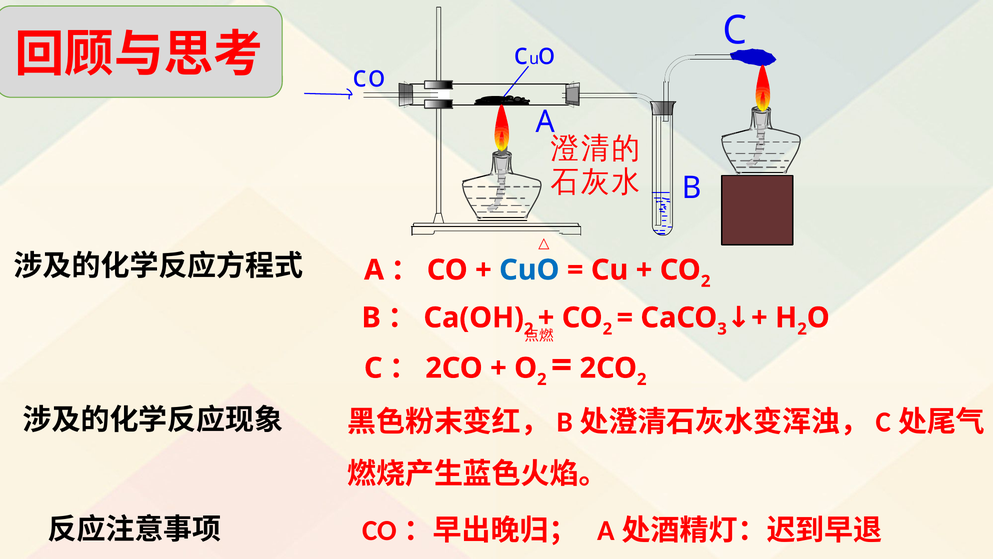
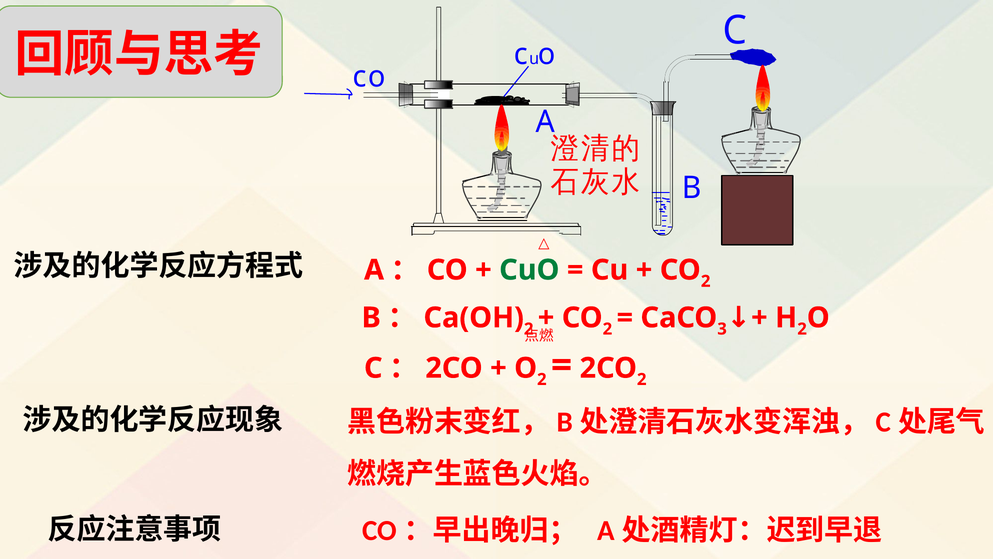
CuO colour: blue -> green
